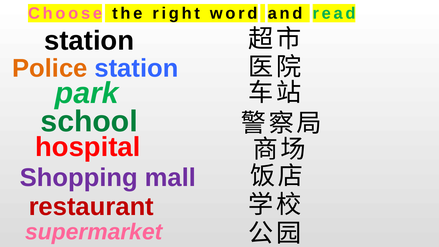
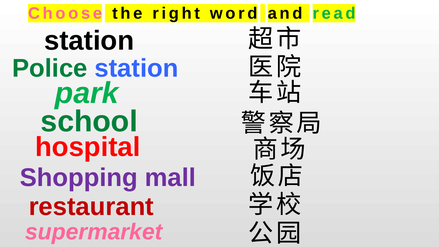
Police colour: orange -> green
